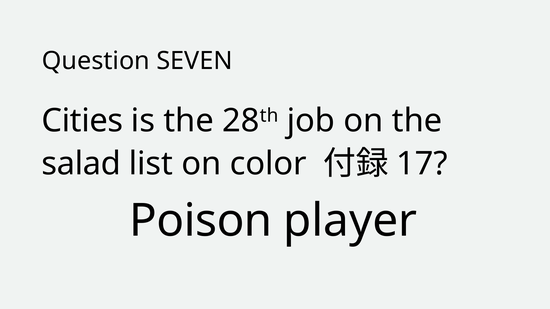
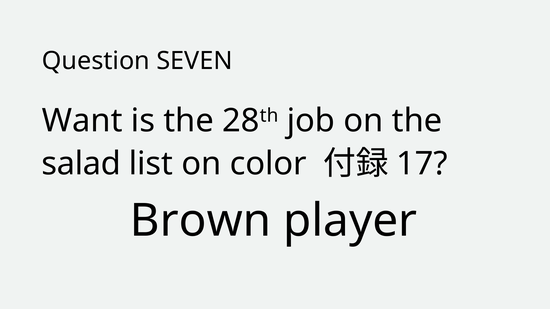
Cities: Cities -> Want
Poison: Poison -> Brown
